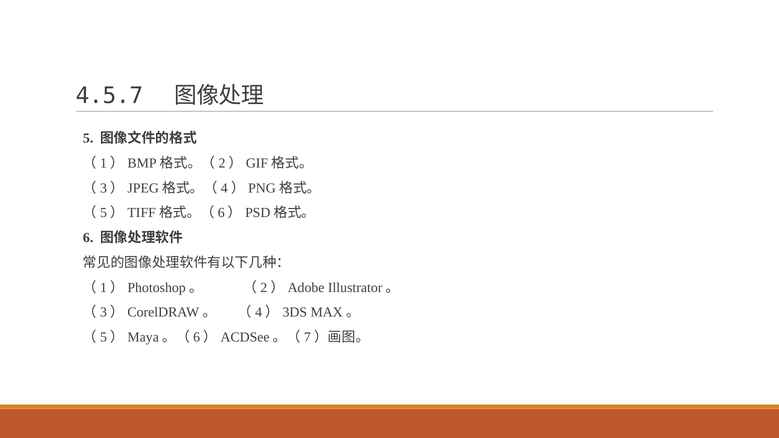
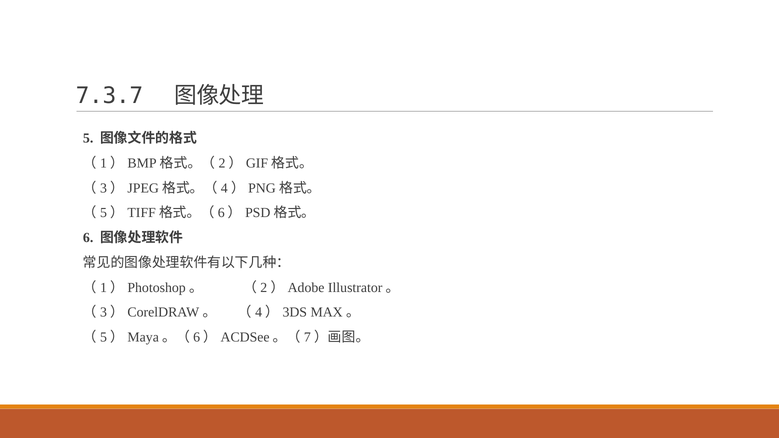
4.5.7: 4.5.7 -> 7.3.7
